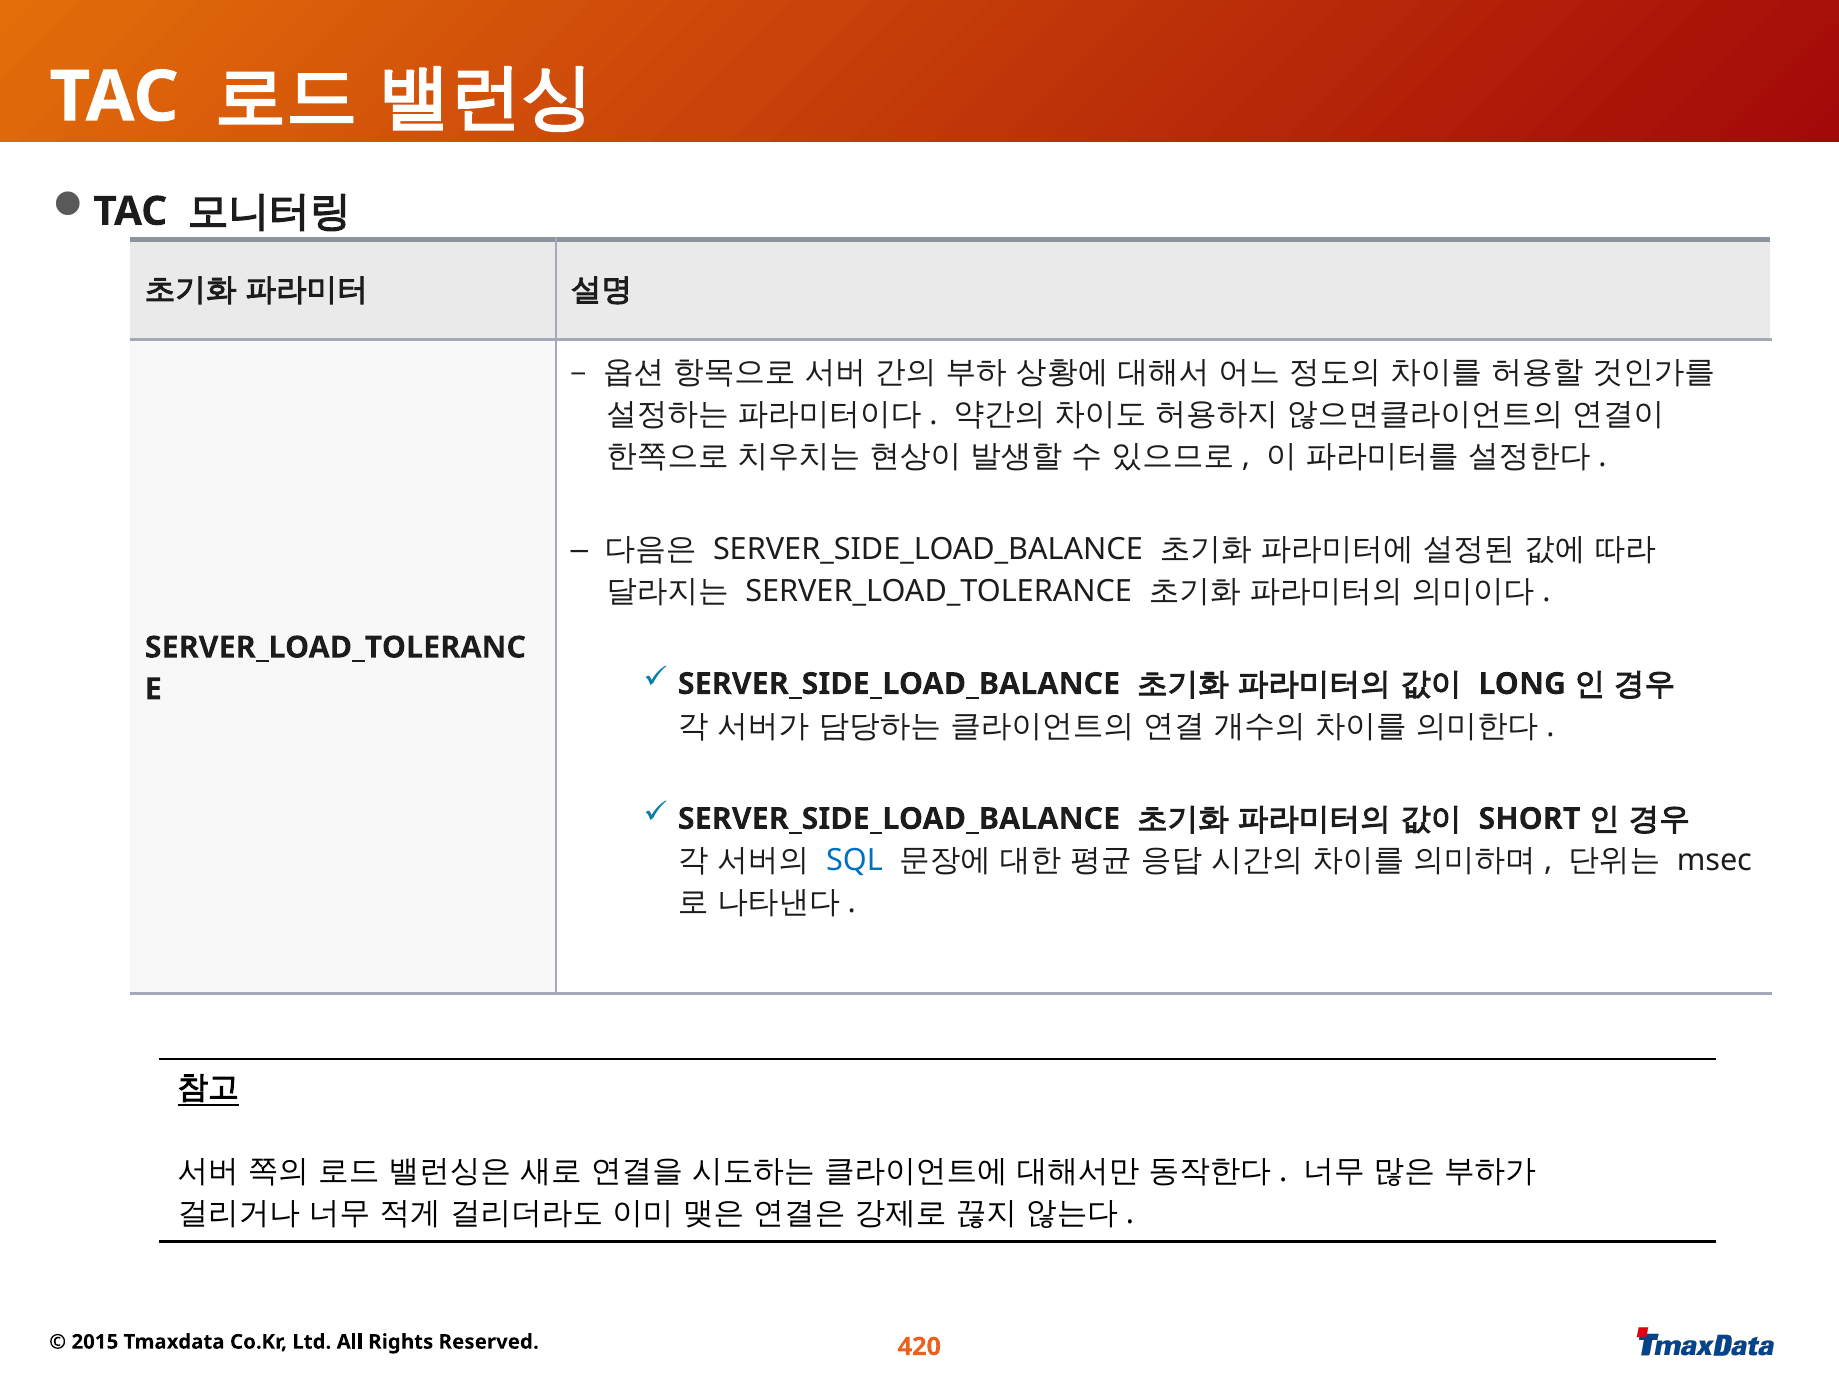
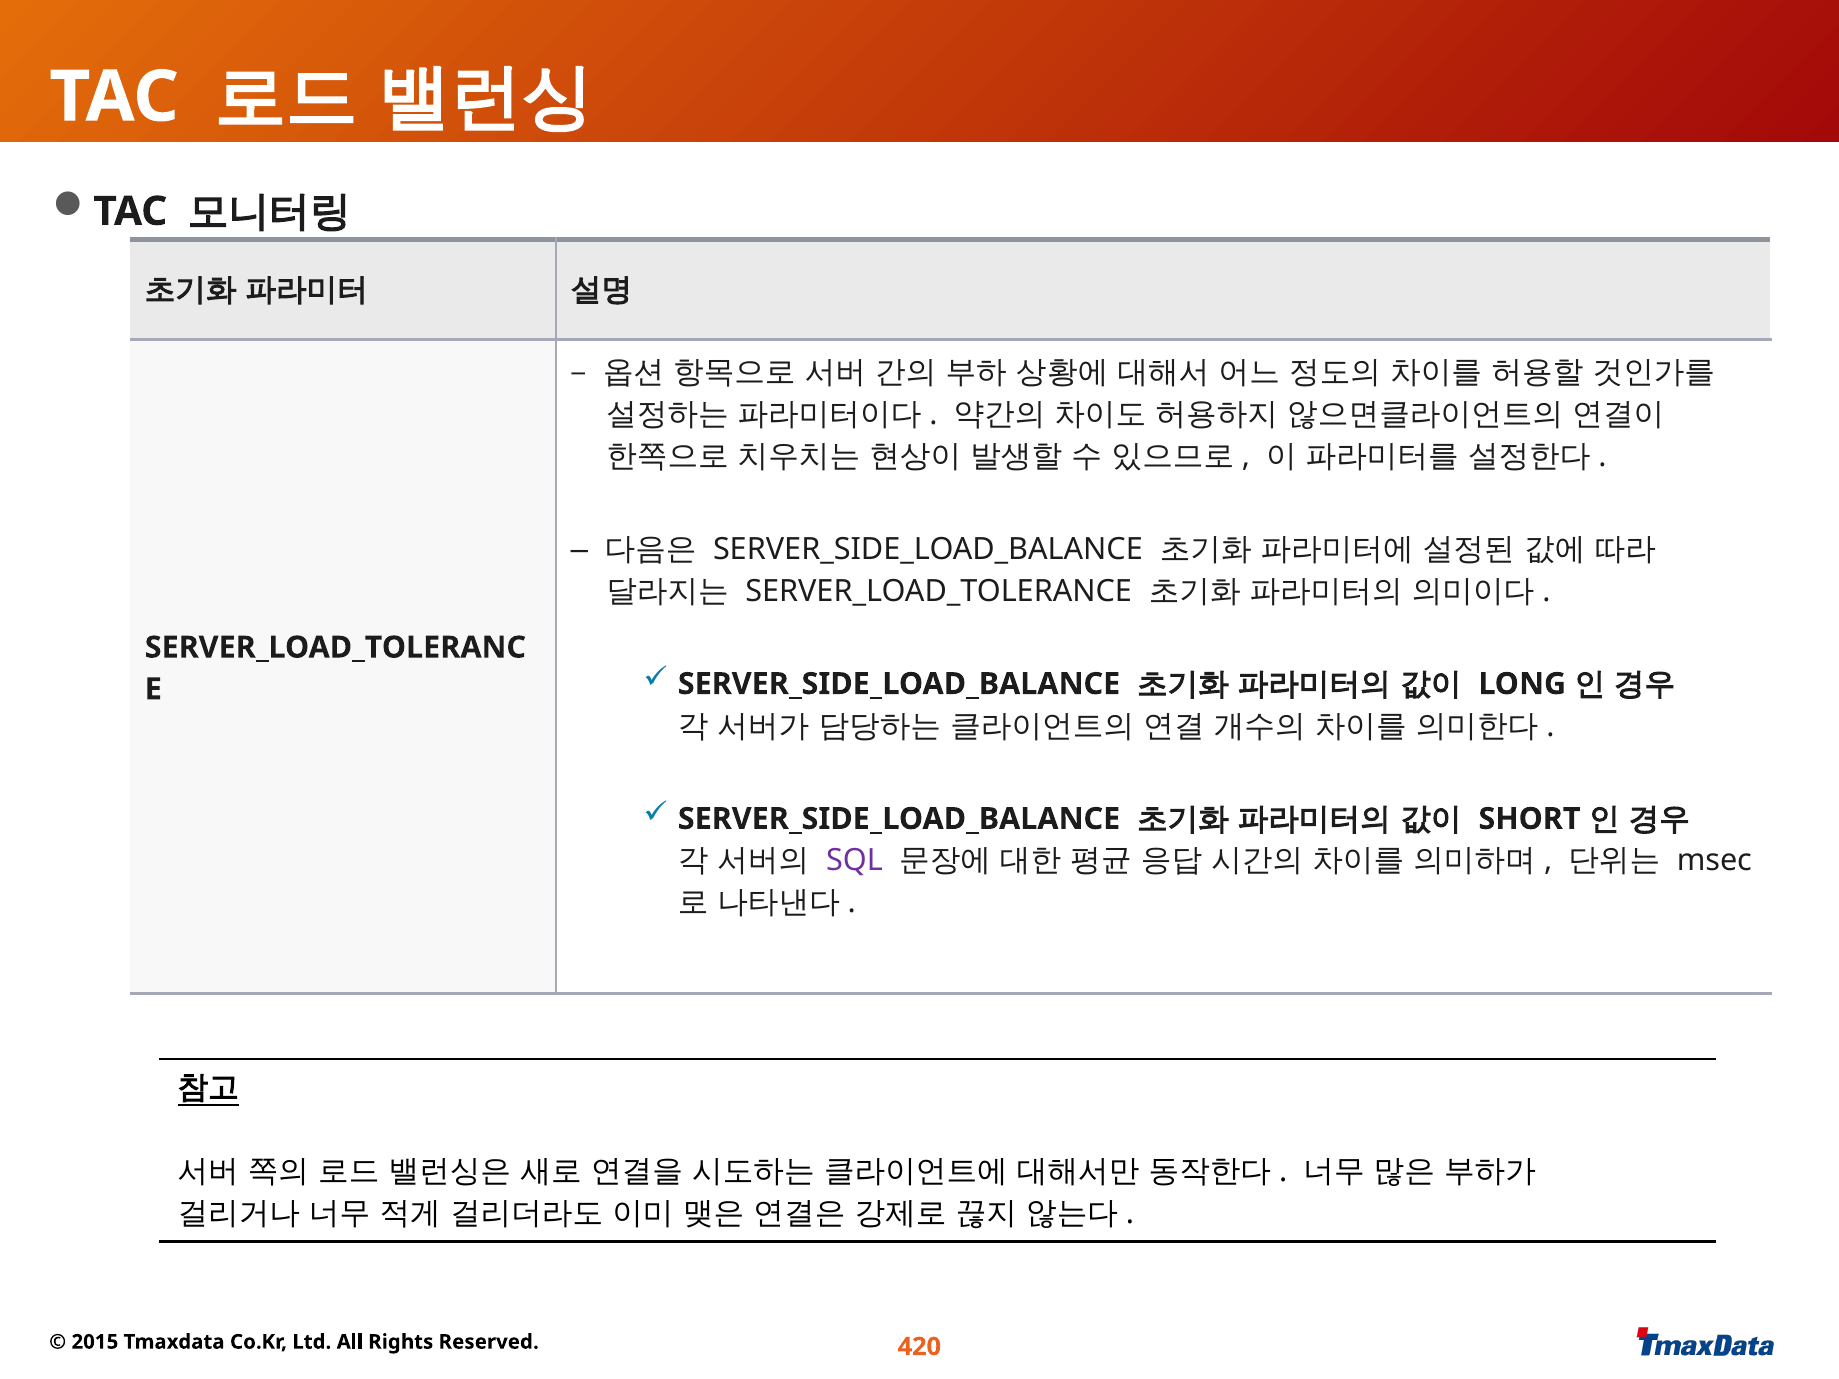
SQL colour: blue -> purple
